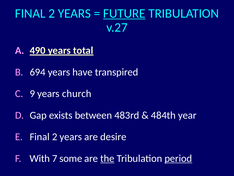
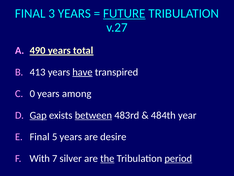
2 at (52, 13): 2 -> 3
694: 694 -> 413
have underline: none -> present
9: 9 -> 0
church: church -> among
Gap underline: none -> present
between underline: none -> present
2 at (55, 136): 2 -> 5
some: some -> silver
